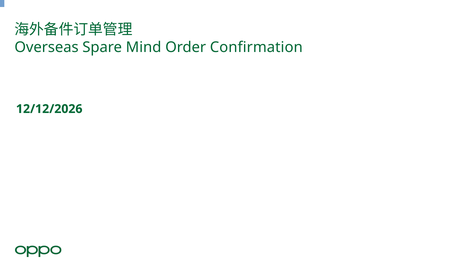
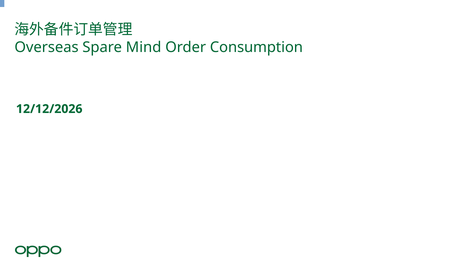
Confirmation: Confirmation -> Consumption
